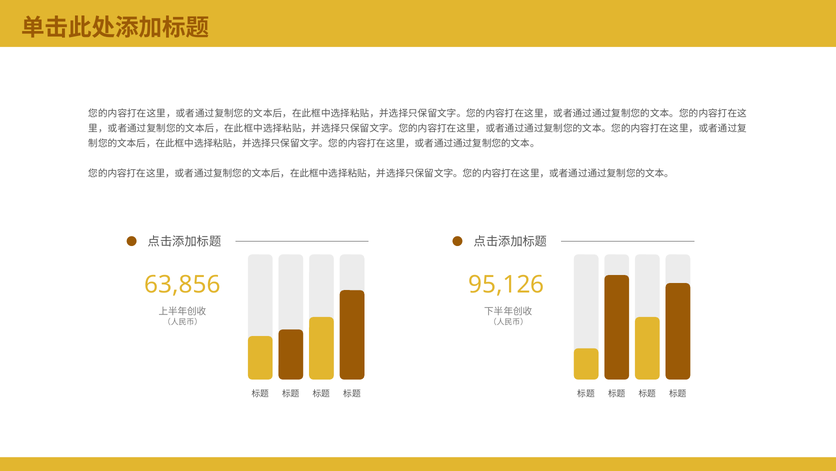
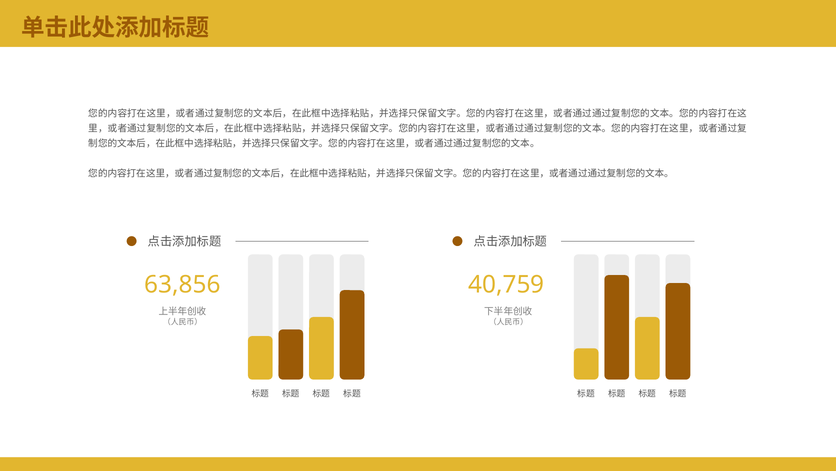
95,126: 95,126 -> 40,759
